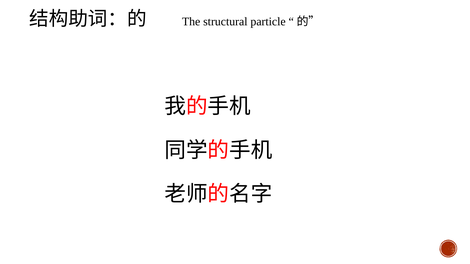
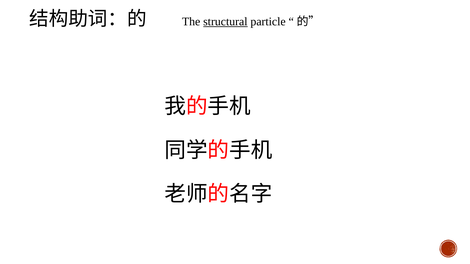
structural underline: none -> present
